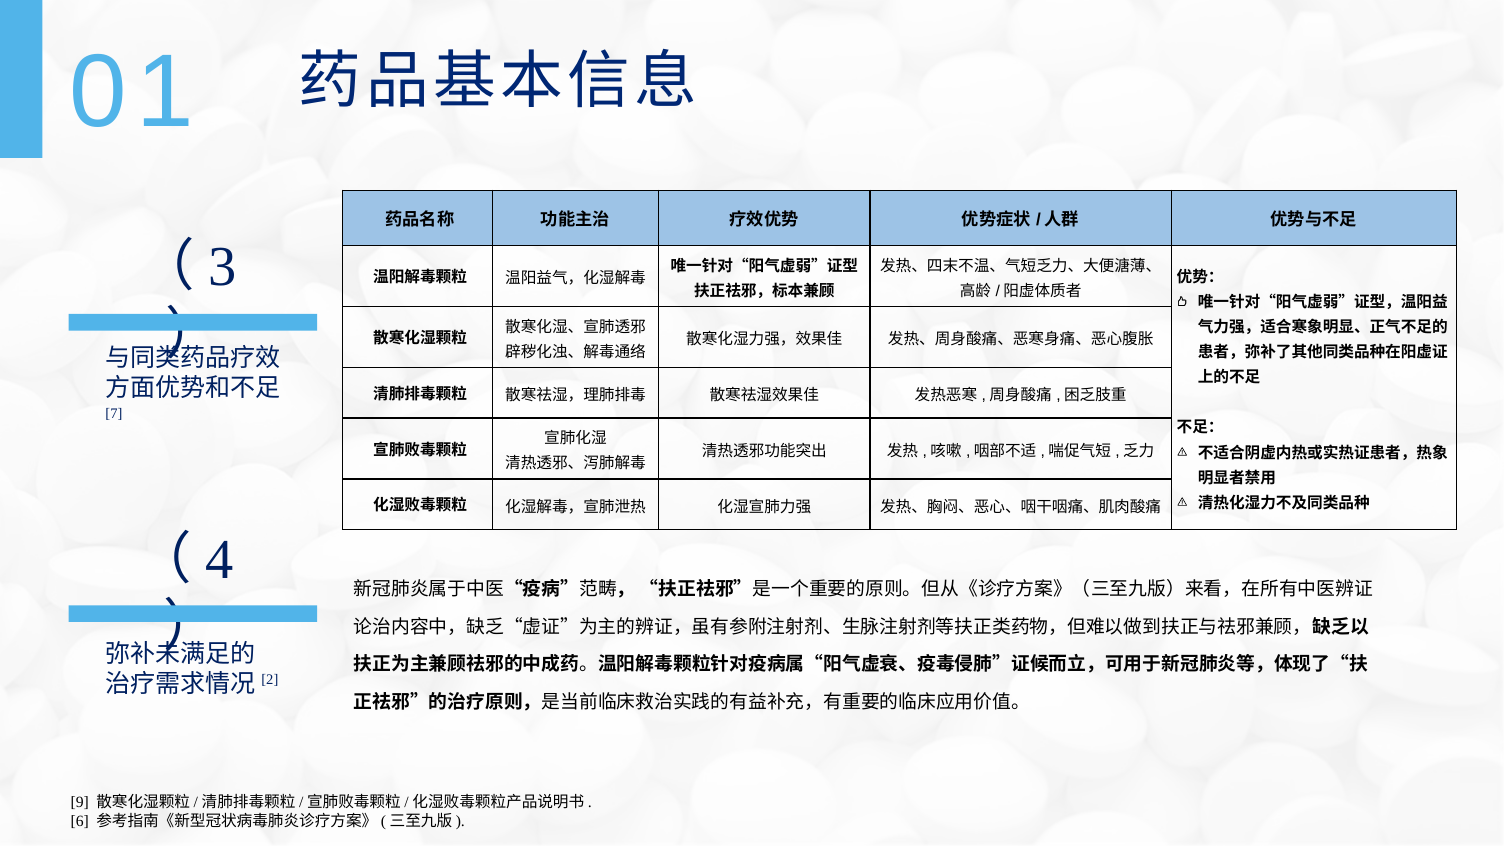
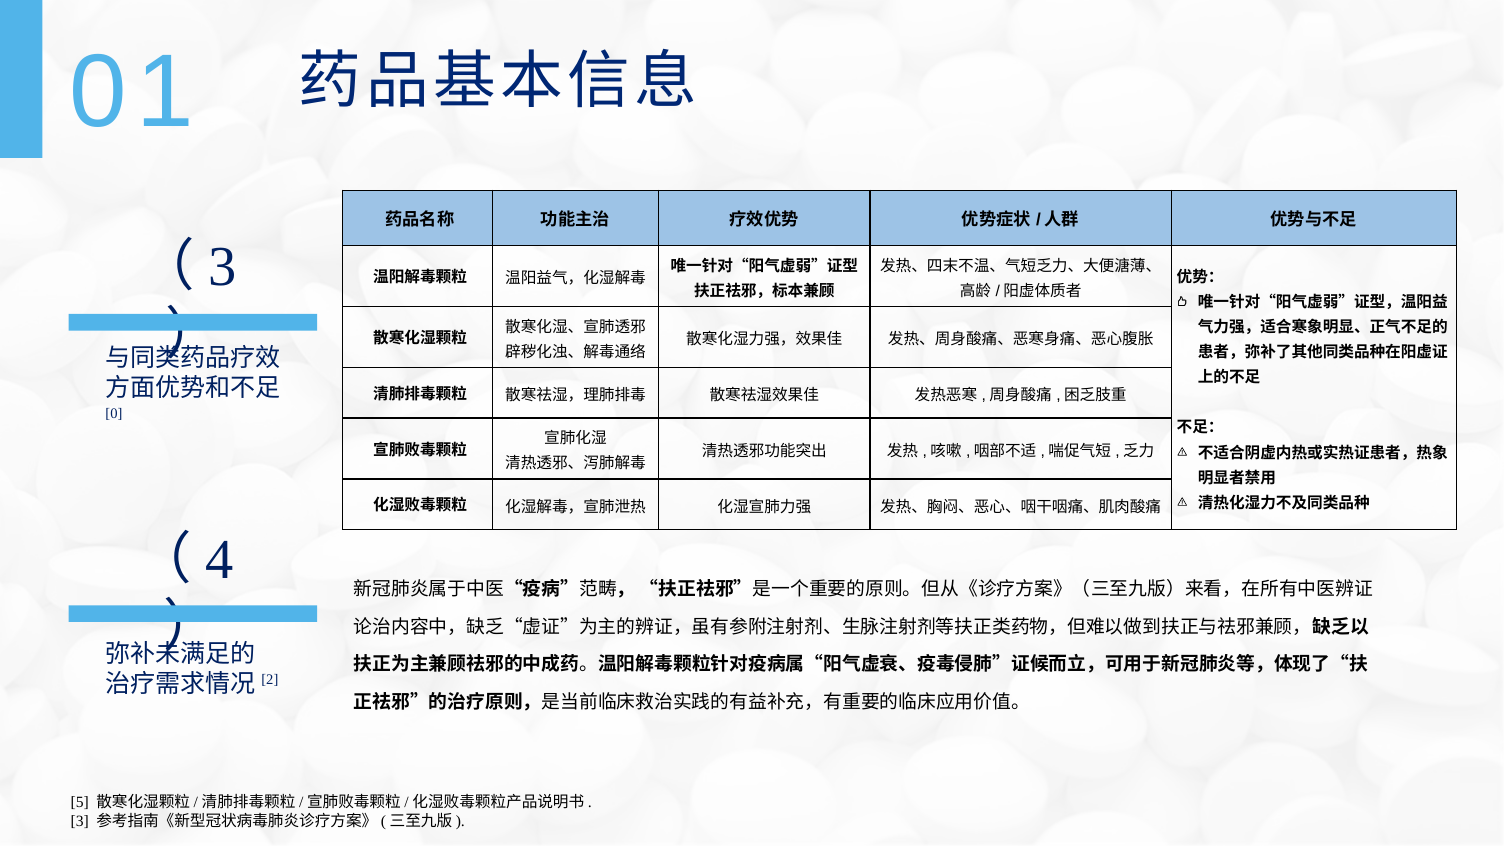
7: 7 -> 0
9: 9 -> 5
6 at (80, 822): 6 -> 3
